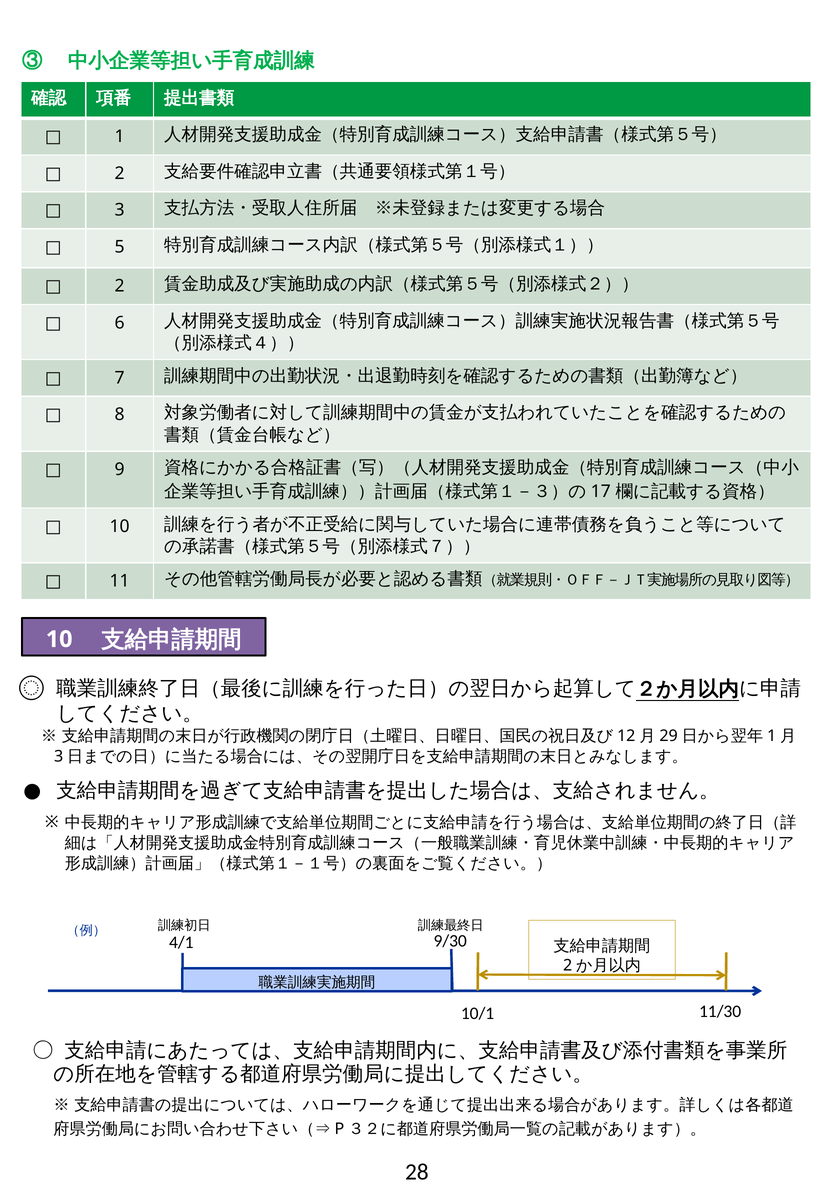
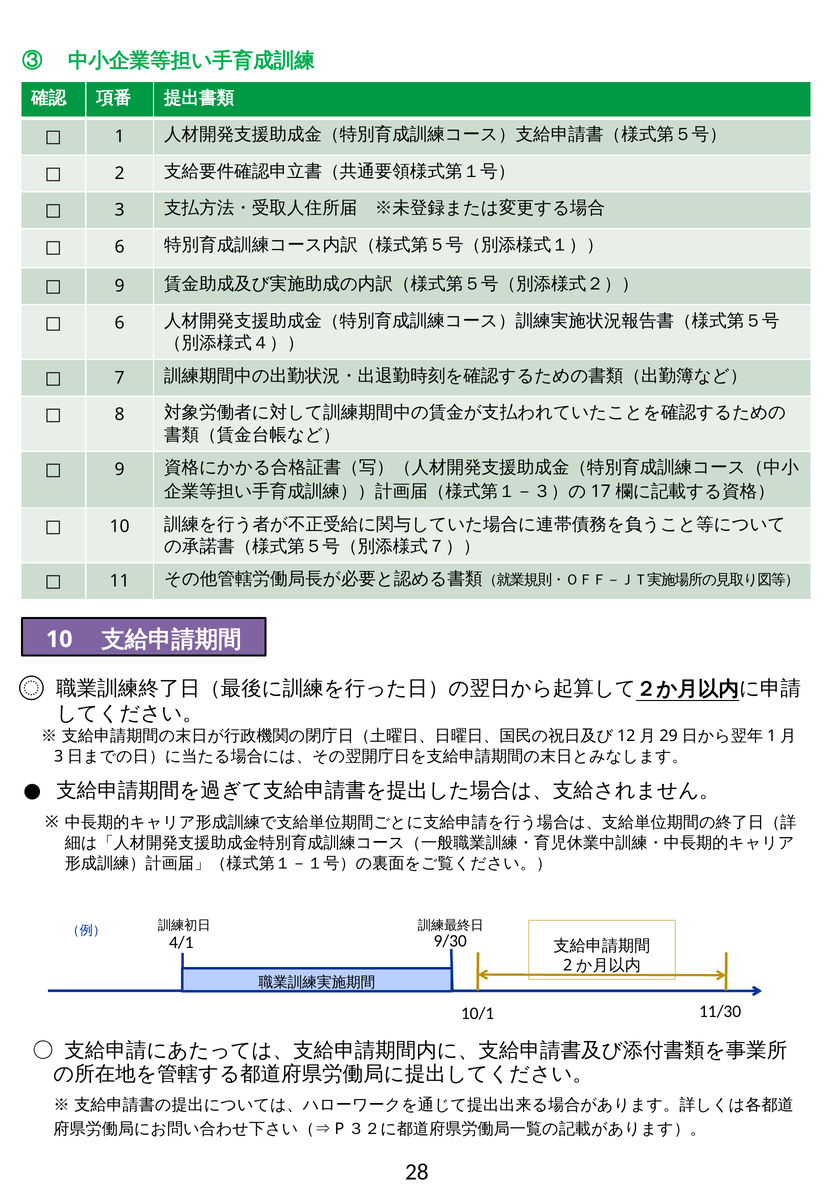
5 at (120, 247): 5 -> 6
2 at (120, 286): 2 -> 9
